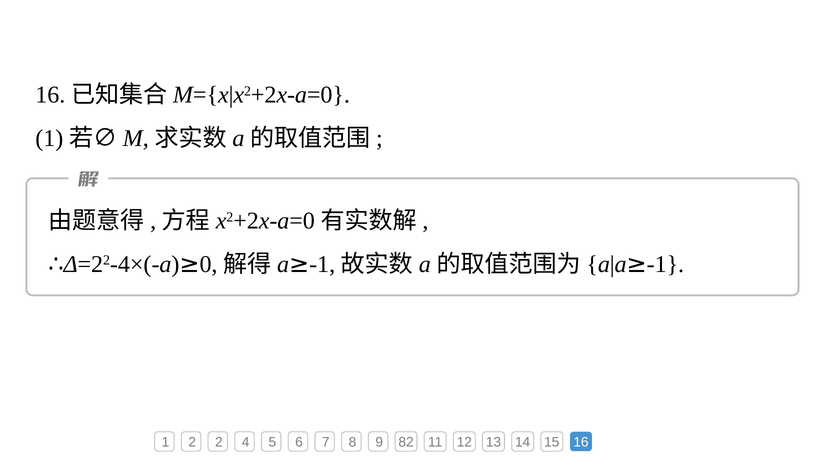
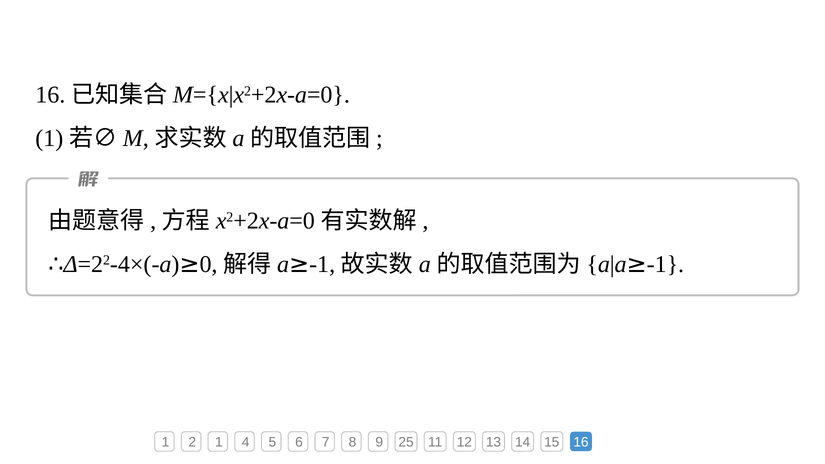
2 2: 2 -> 1
82: 82 -> 25
